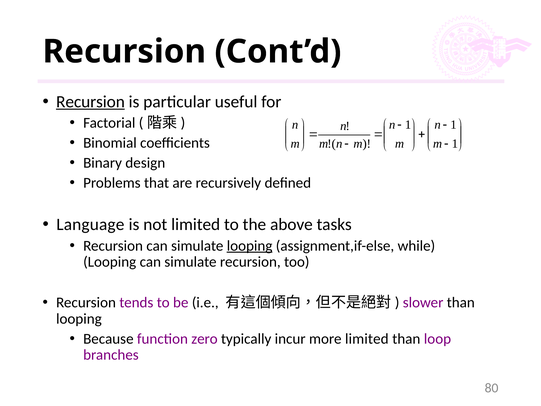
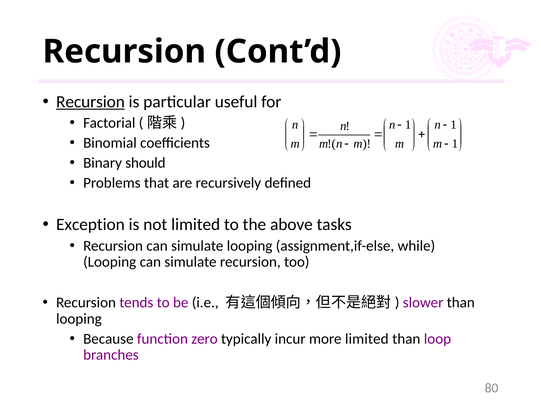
design: design -> should
Language: Language -> Exception
looping at (250, 246) underline: present -> none
